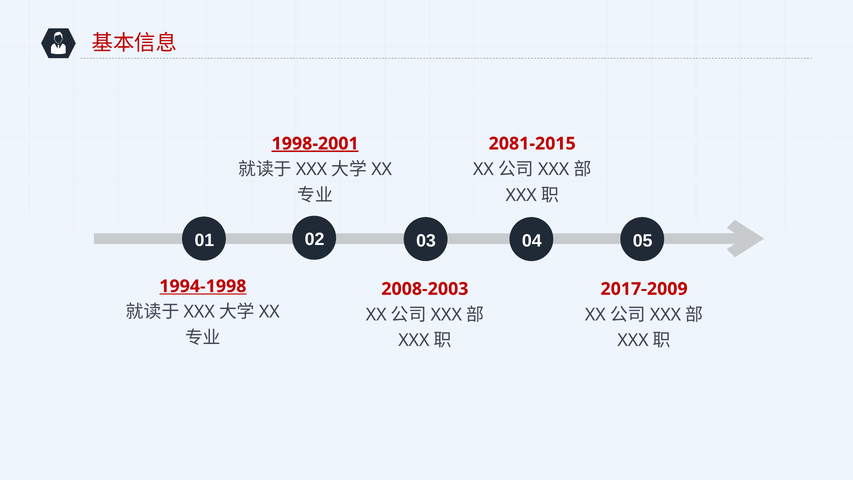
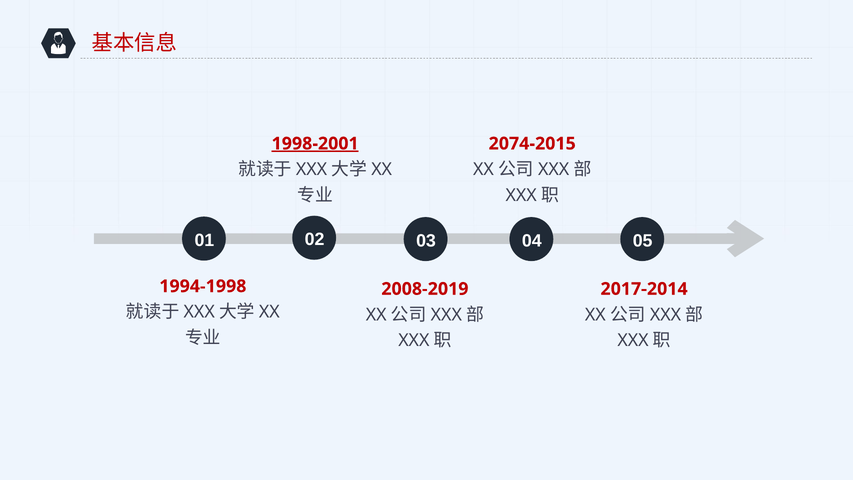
2081-2015: 2081-2015 -> 2074-2015
1994-1998 underline: present -> none
2008-2003: 2008-2003 -> 2008-2019
2017-2009: 2017-2009 -> 2017-2014
